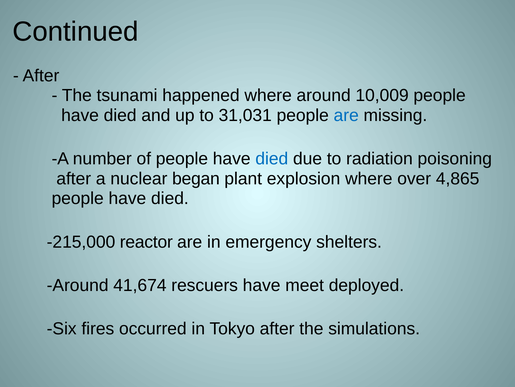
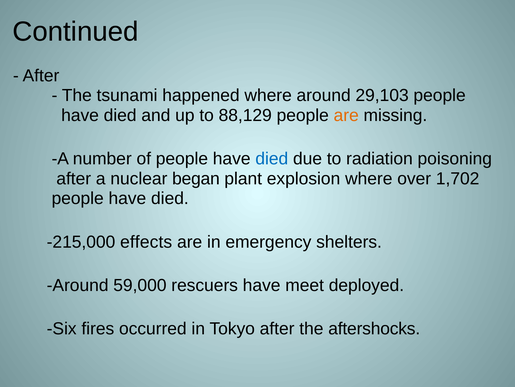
10,009: 10,009 -> 29,103
31,031: 31,031 -> 88,129
are at (346, 115) colour: blue -> orange
4,865: 4,865 -> 1,702
reactor: reactor -> effects
41,674: 41,674 -> 59,000
simulations: simulations -> aftershocks
